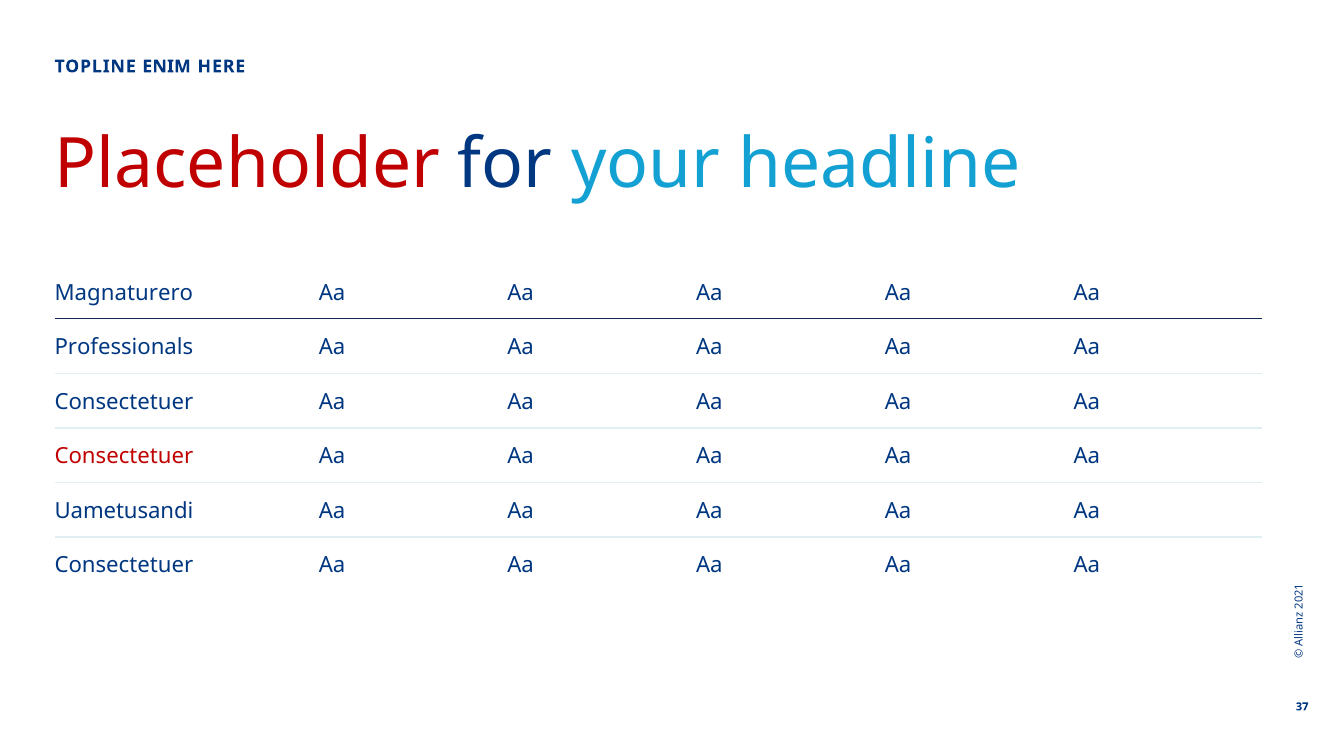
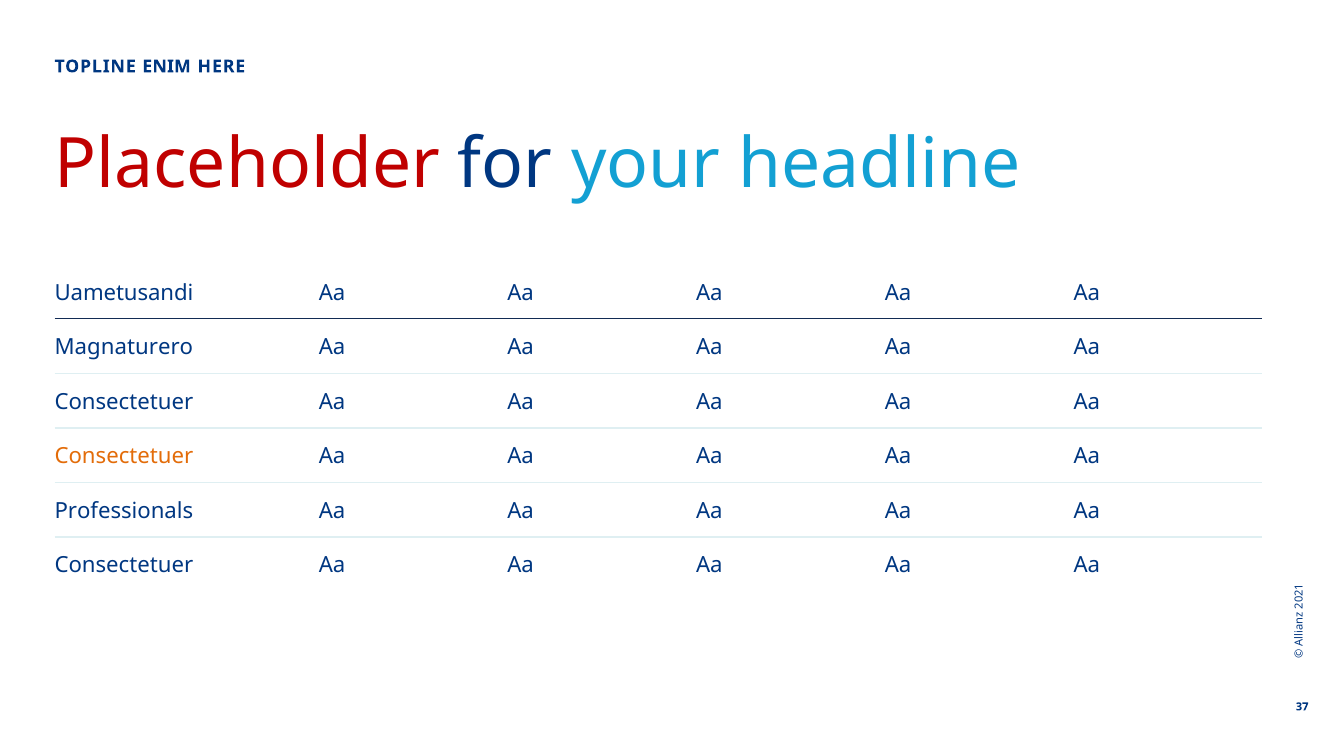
Magnaturero: Magnaturero -> Uametusandi
Professionals: Professionals -> Magnaturero
Consectetuer at (124, 456) colour: red -> orange
Uametusandi: Uametusandi -> Professionals
